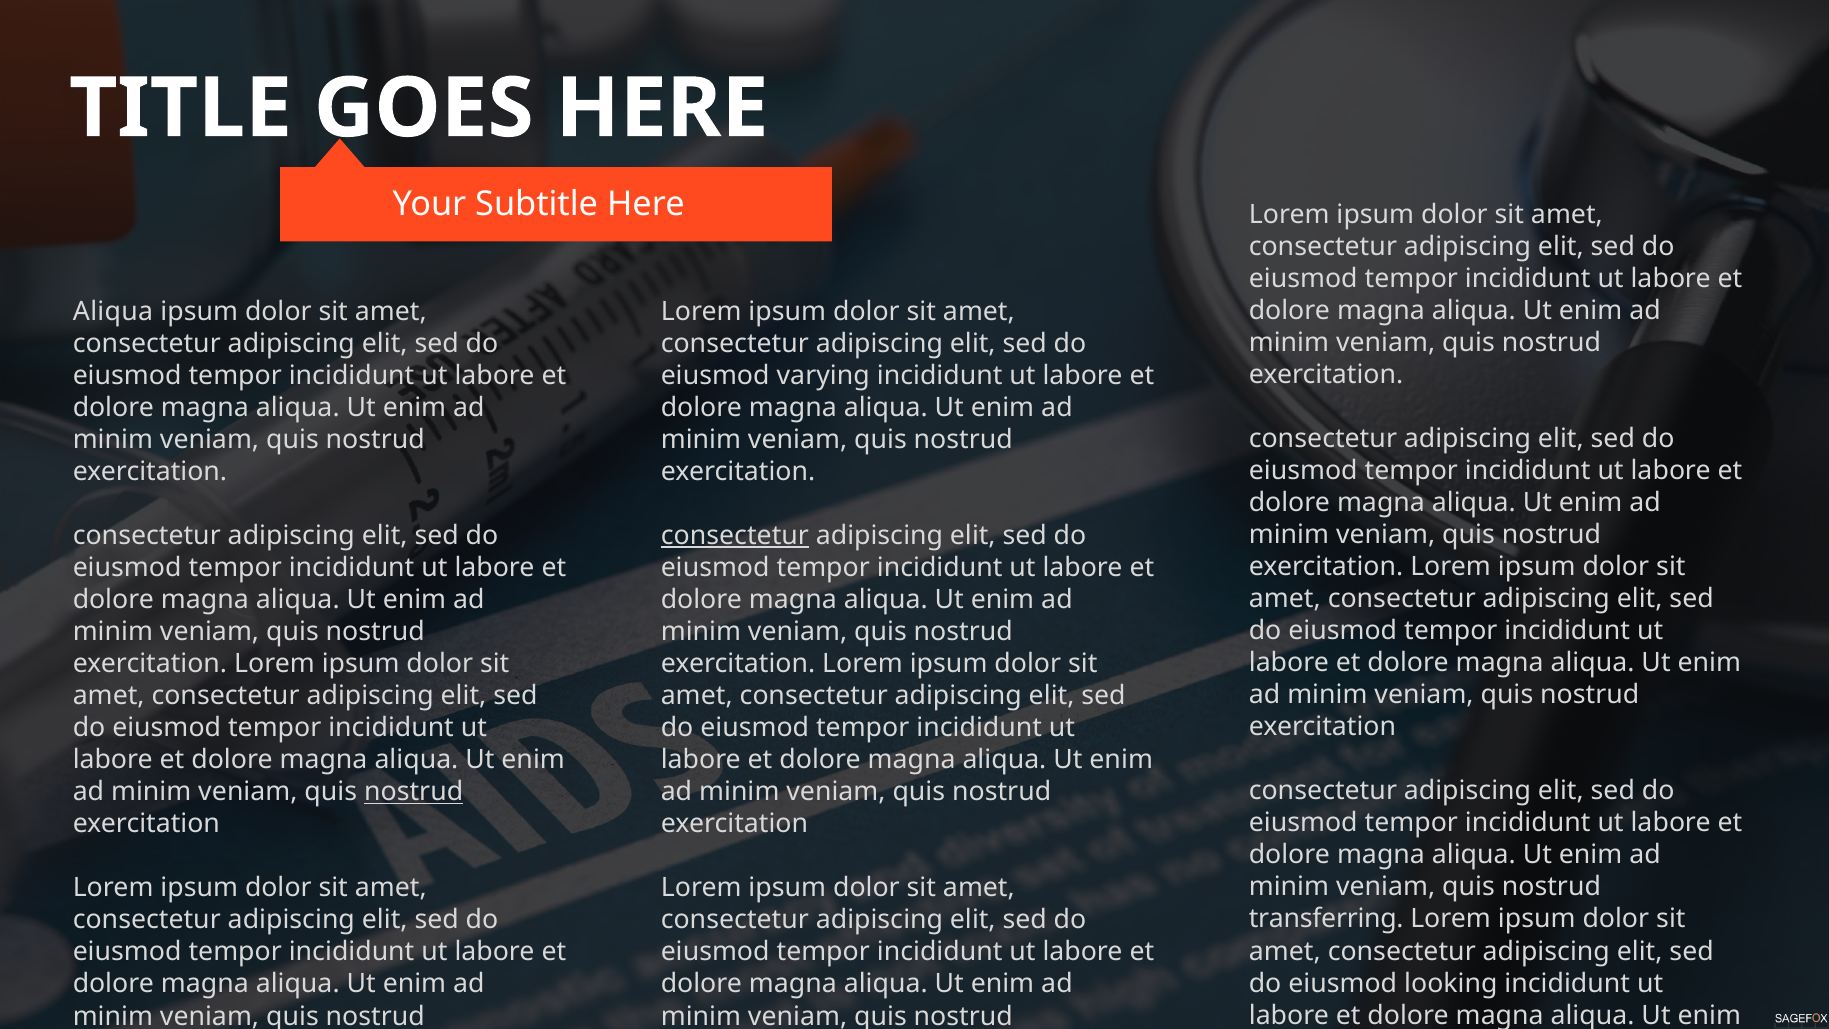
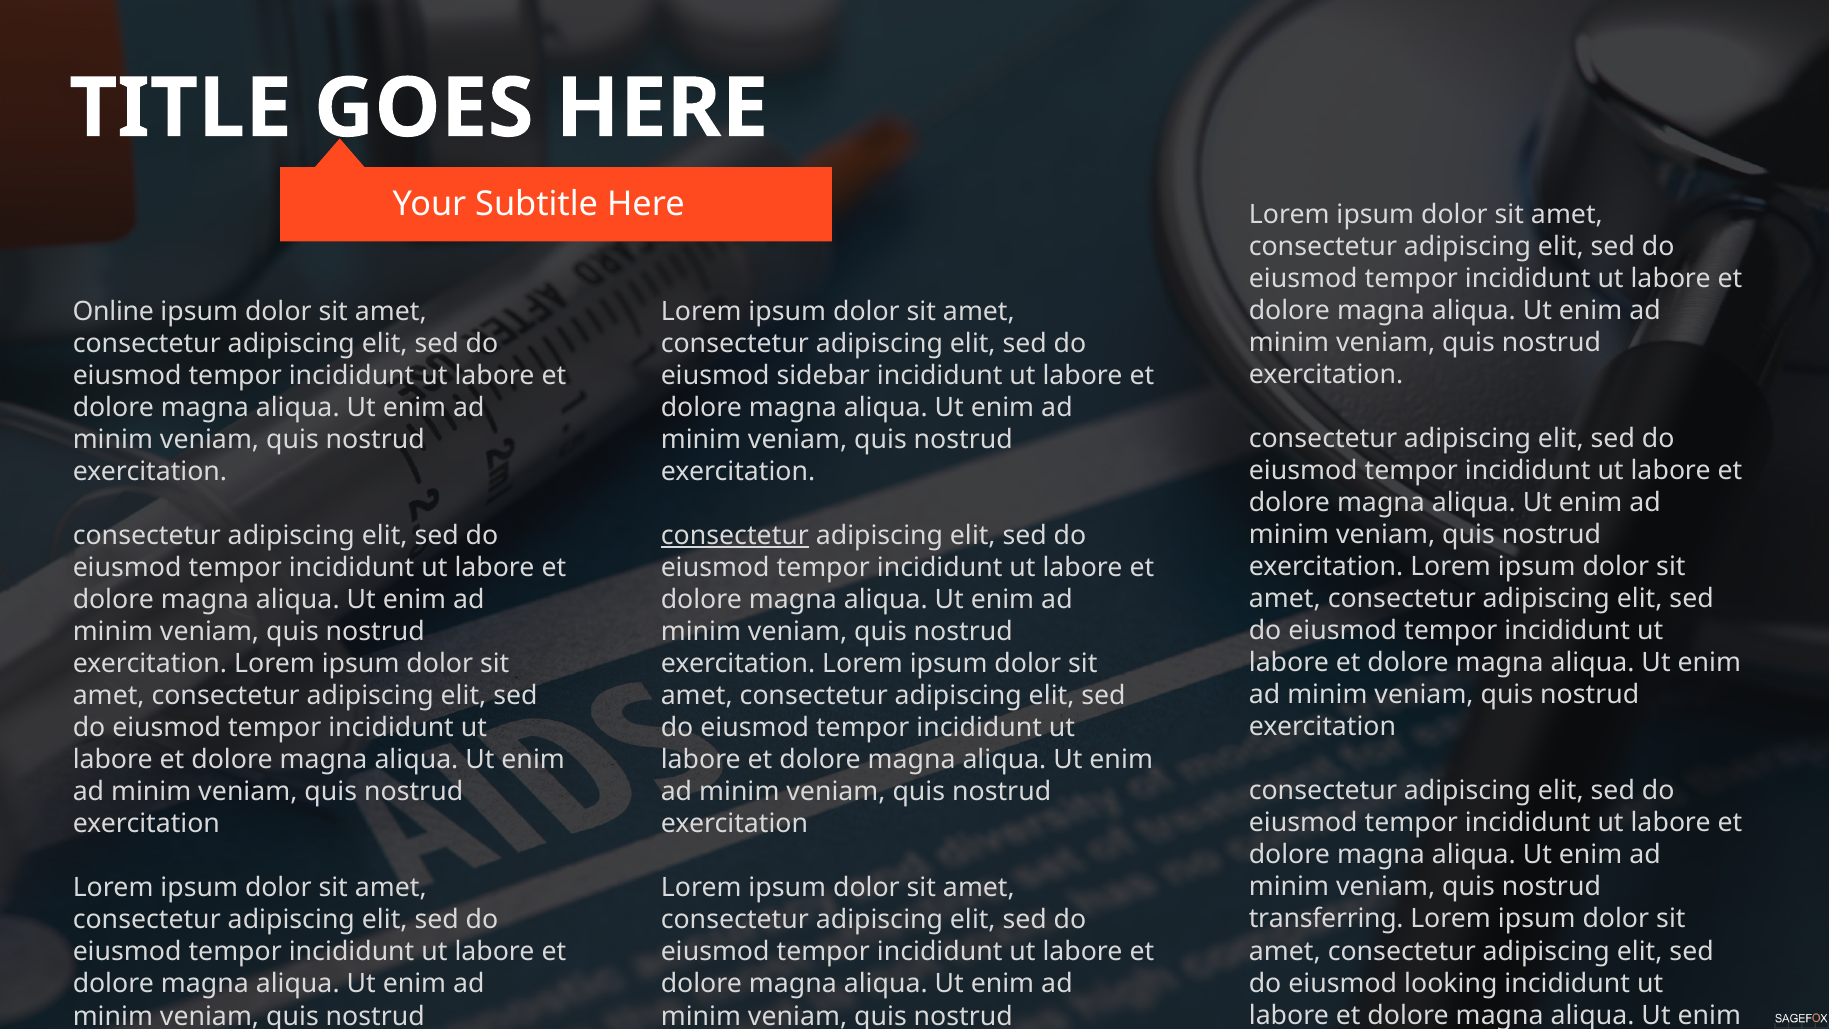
Aliqua at (113, 311): Aliqua -> Online
varying: varying -> sidebar
nostrud at (414, 792) underline: present -> none
